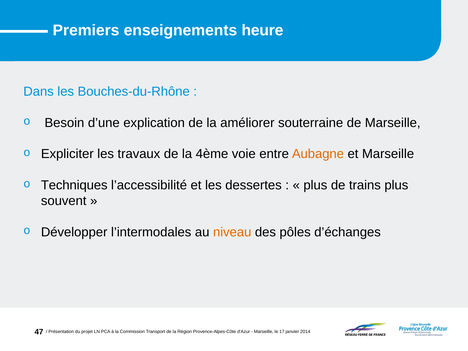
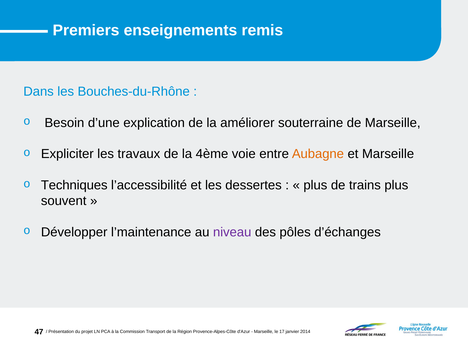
heure: heure -> remis
l’intermodales: l’intermodales -> l’maintenance
niveau colour: orange -> purple
